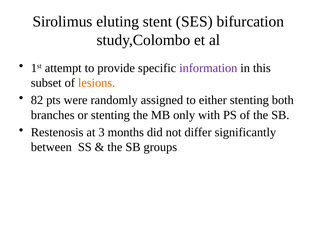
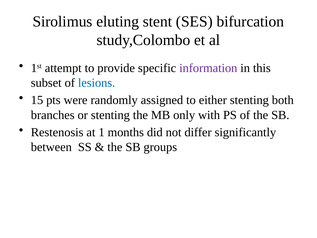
lesions colour: orange -> blue
82: 82 -> 15
3: 3 -> 1
